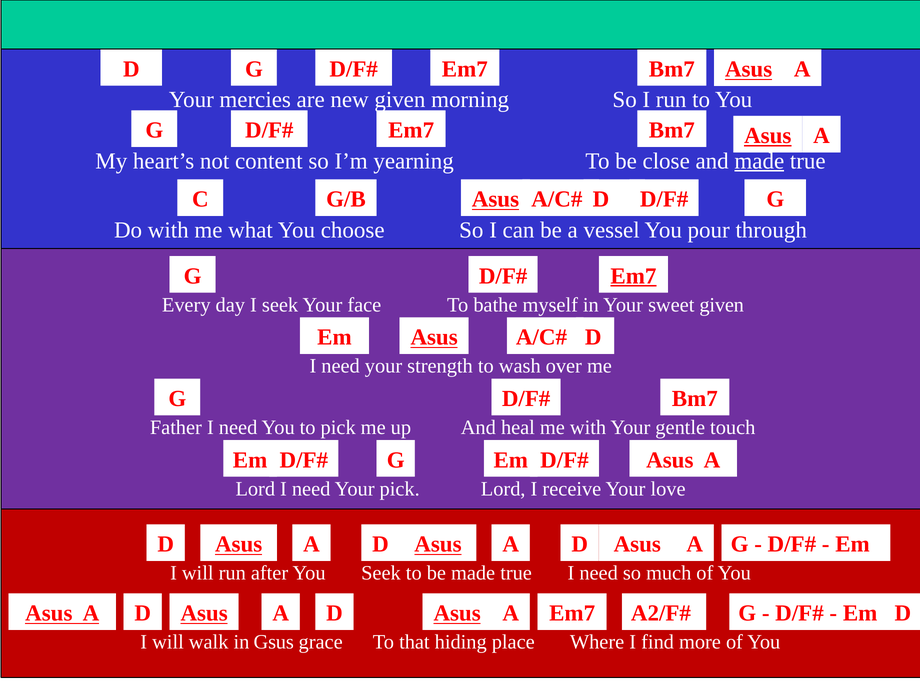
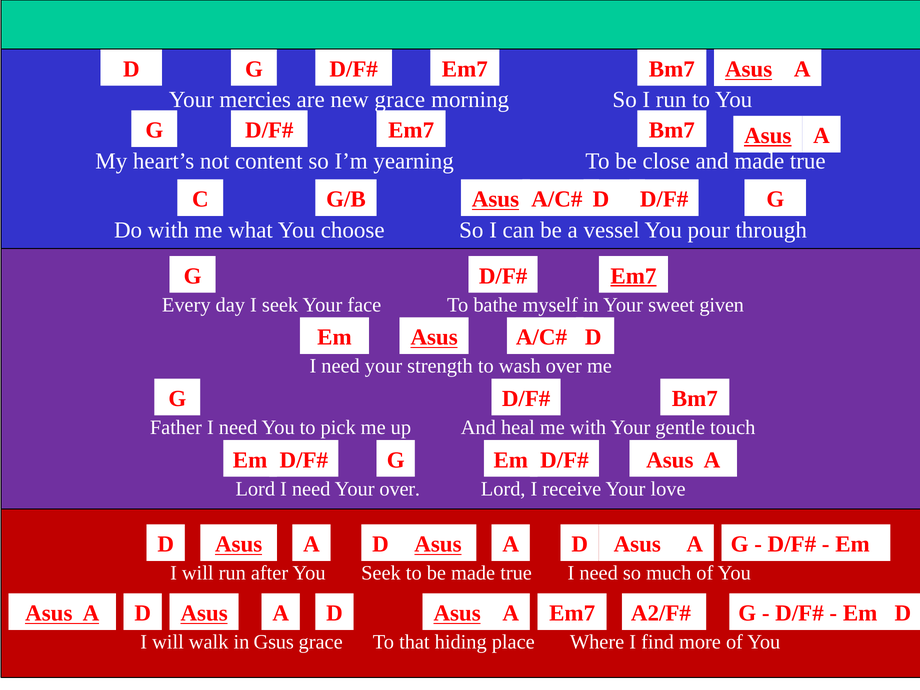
new given: given -> grace
made at (759, 161) underline: present -> none
Your pick: pick -> over
